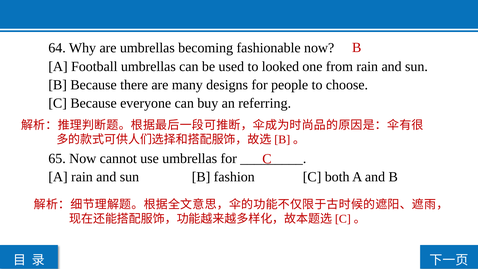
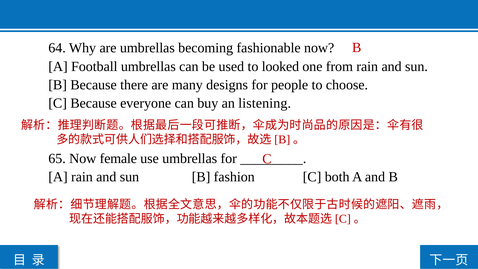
referring: referring -> listening
cannot: cannot -> female
